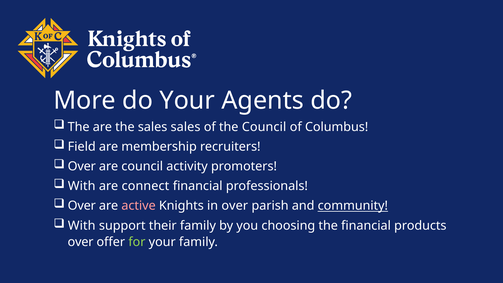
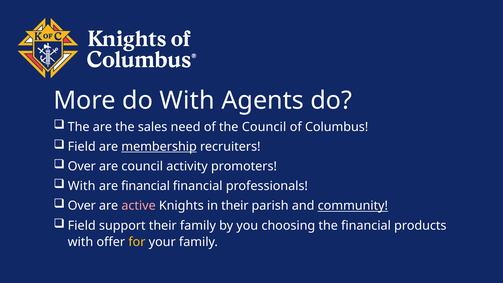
do Your: Your -> With
sales sales: sales -> need
membership underline: none -> present
are connect: connect -> financial
in over: over -> their
With at (82, 226): With -> Field
over at (81, 242): over -> with
for colour: light green -> yellow
